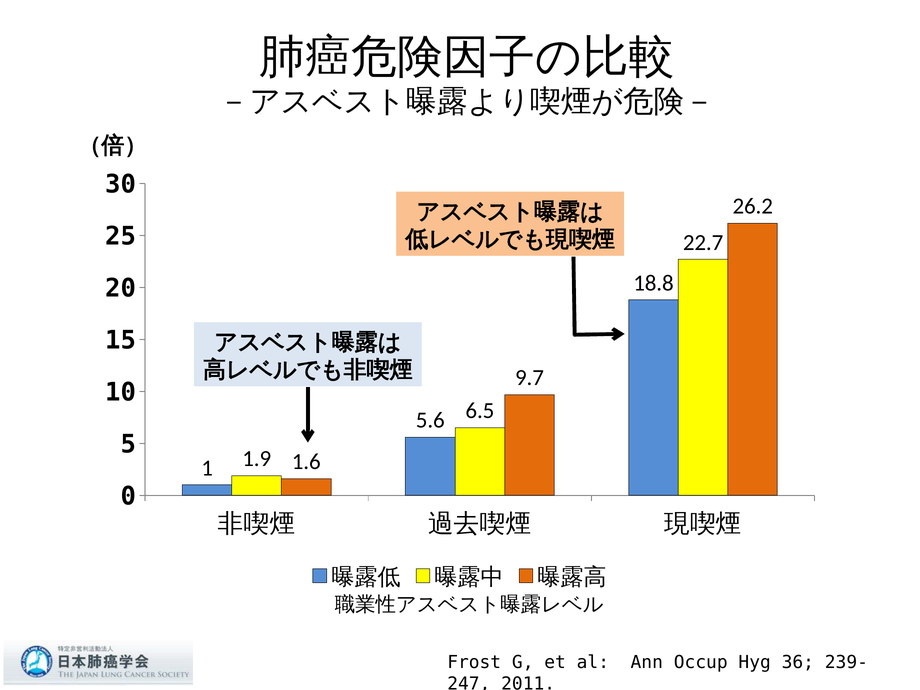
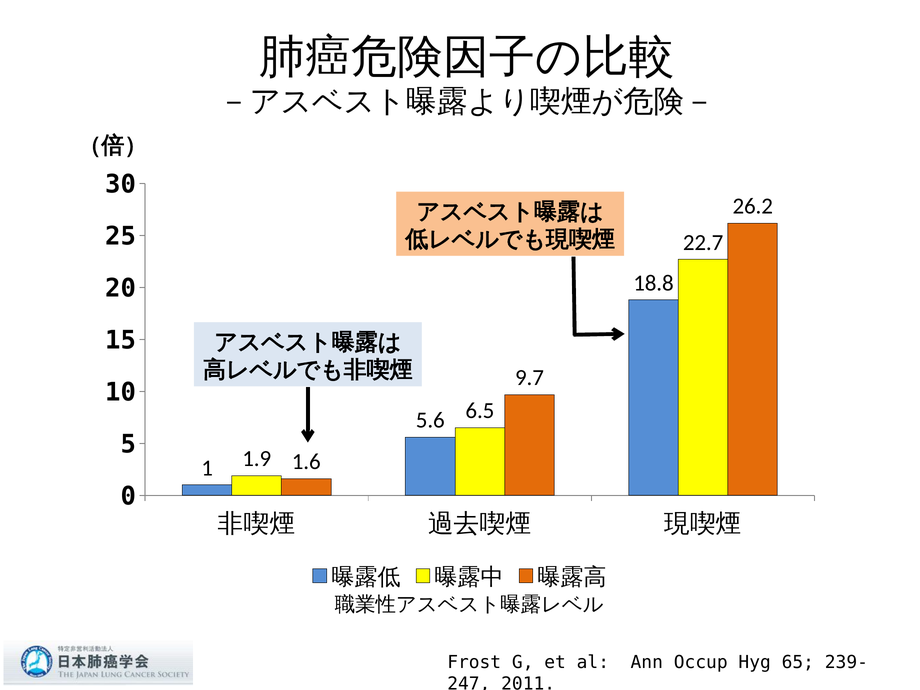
36: 36 -> 65
